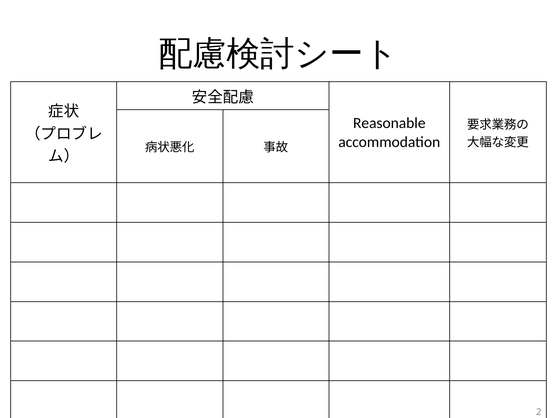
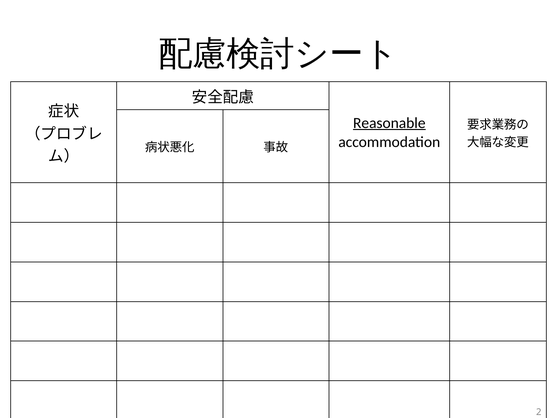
Reasonable underline: none -> present
